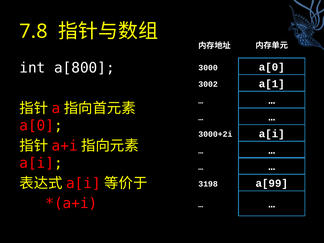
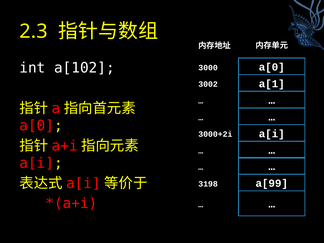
7.8: 7.8 -> 2.3
a[800: a[800 -> a[102
